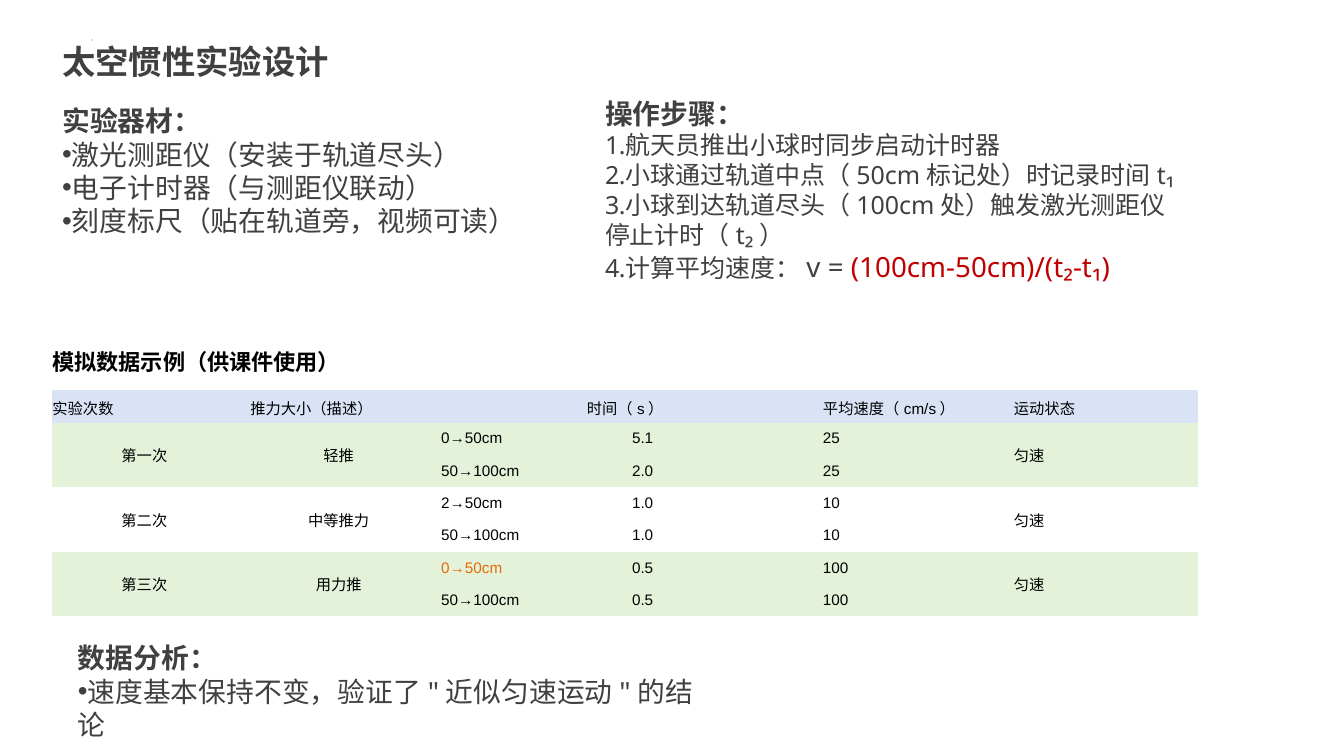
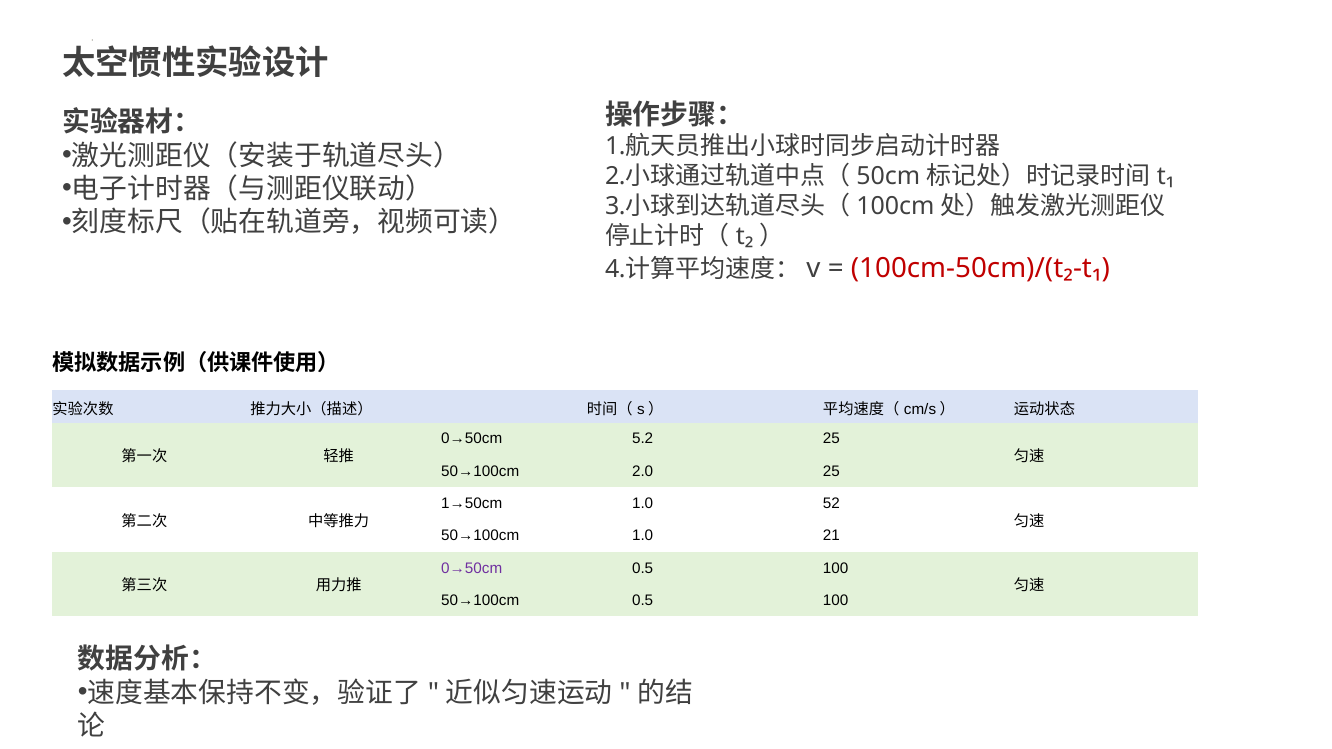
5.1: 5.1 -> 5.2
2→50cm: 2→50cm -> 1→50cm
10 at (831, 504): 10 -> 52
50→100cm 1.0 10: 10 -> 21
0→50cm at (472, 568) colour: orange -> purple
